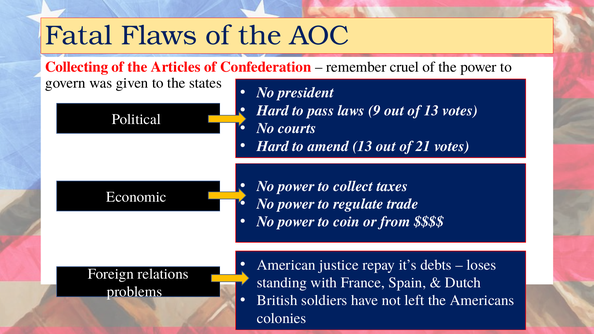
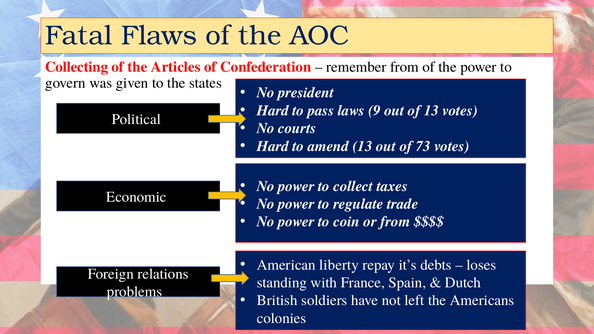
remember cruel: cruel -> from
21: 21 -> 73
justice: justice -> liberty
